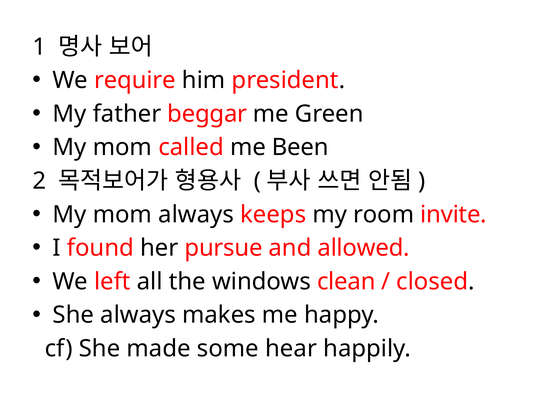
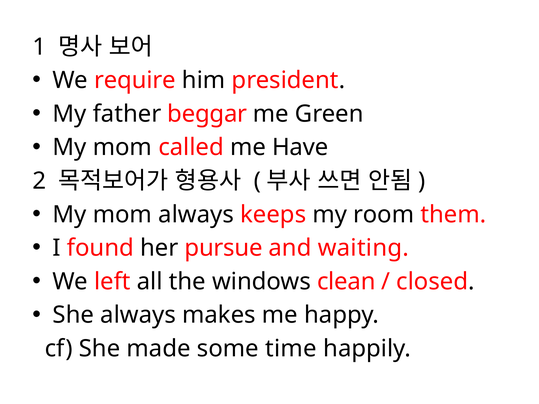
Been: Been -> Have
invite: invite -> them
allowed: allowed -> waiting
hear: hear -> time
